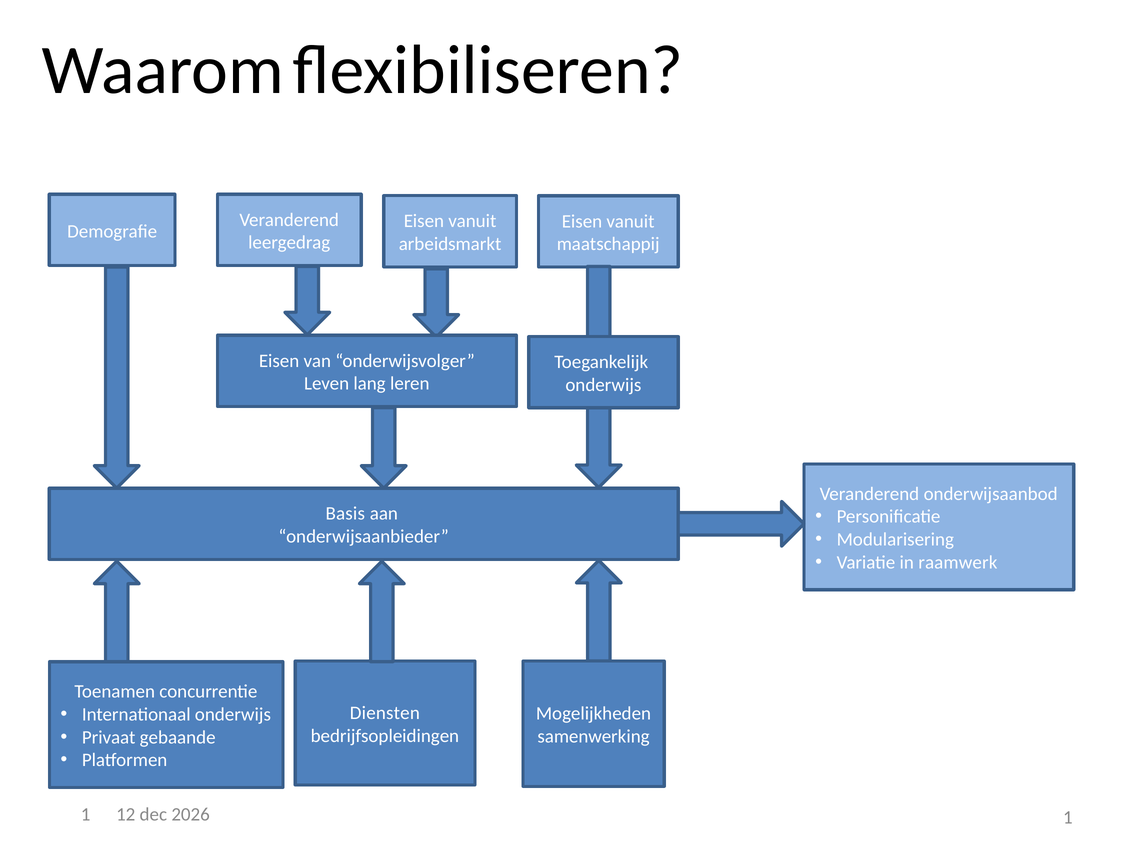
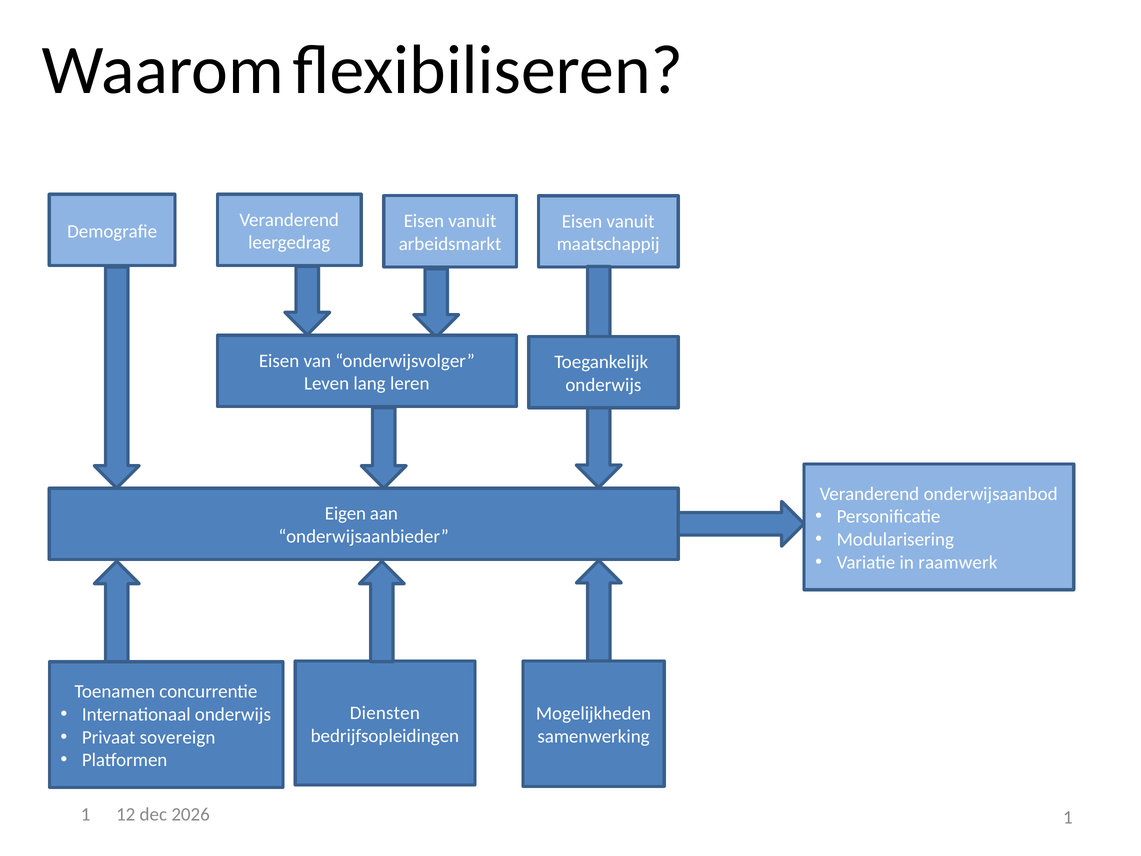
Basis: Basis -> Eigen
gebaande: gebaande -> sovereign
